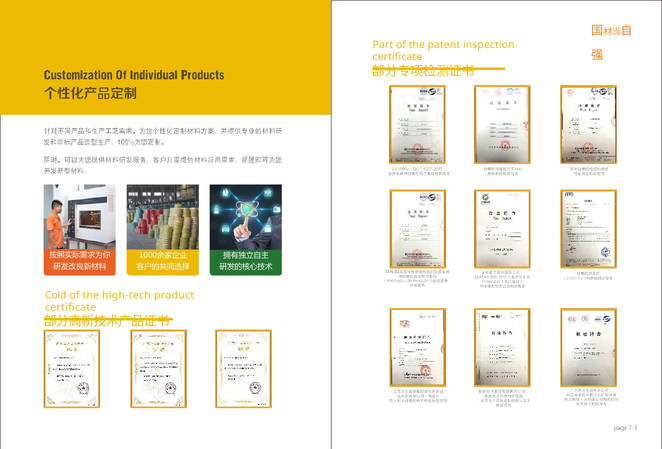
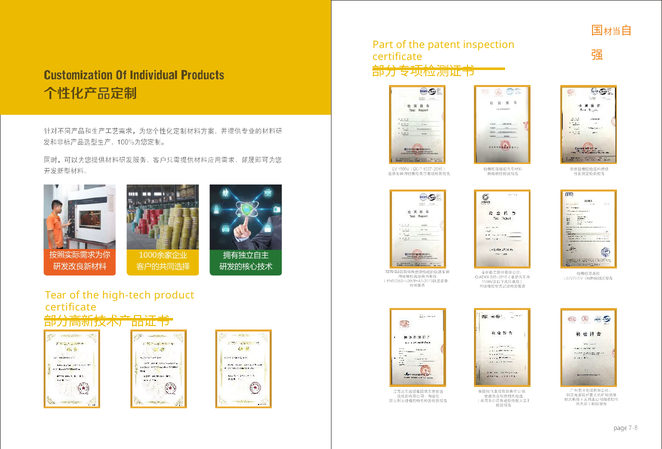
Cold: Cold -> Tear
